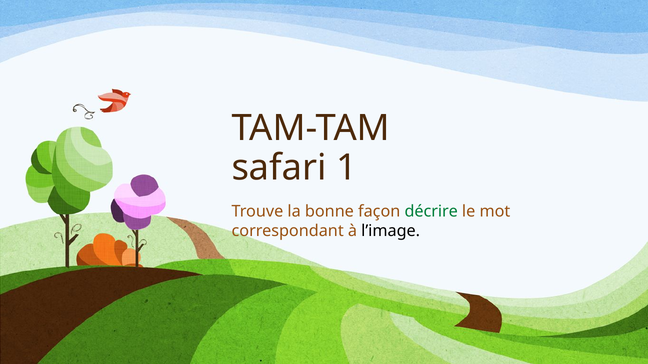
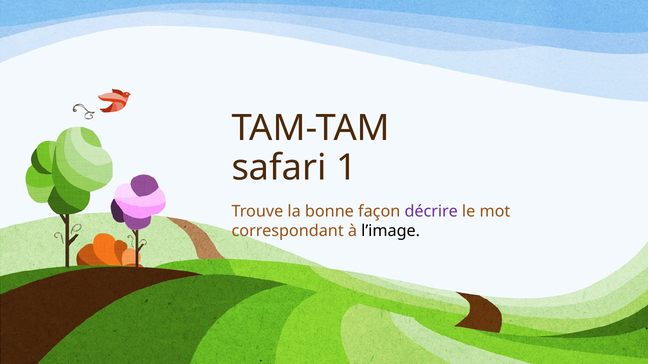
décrire colour: green -> purple
